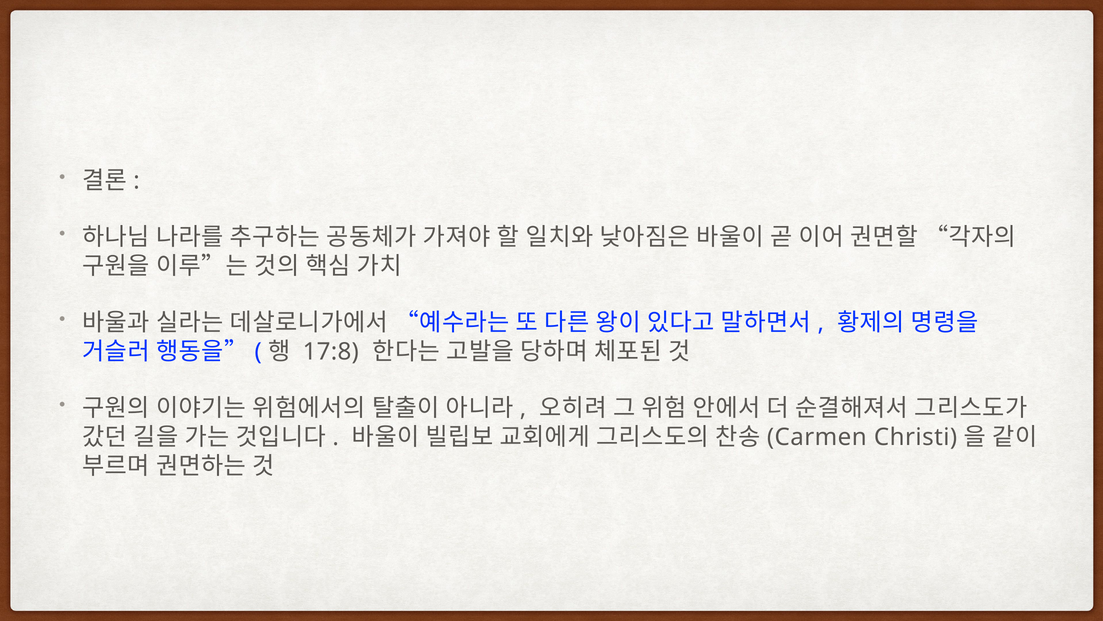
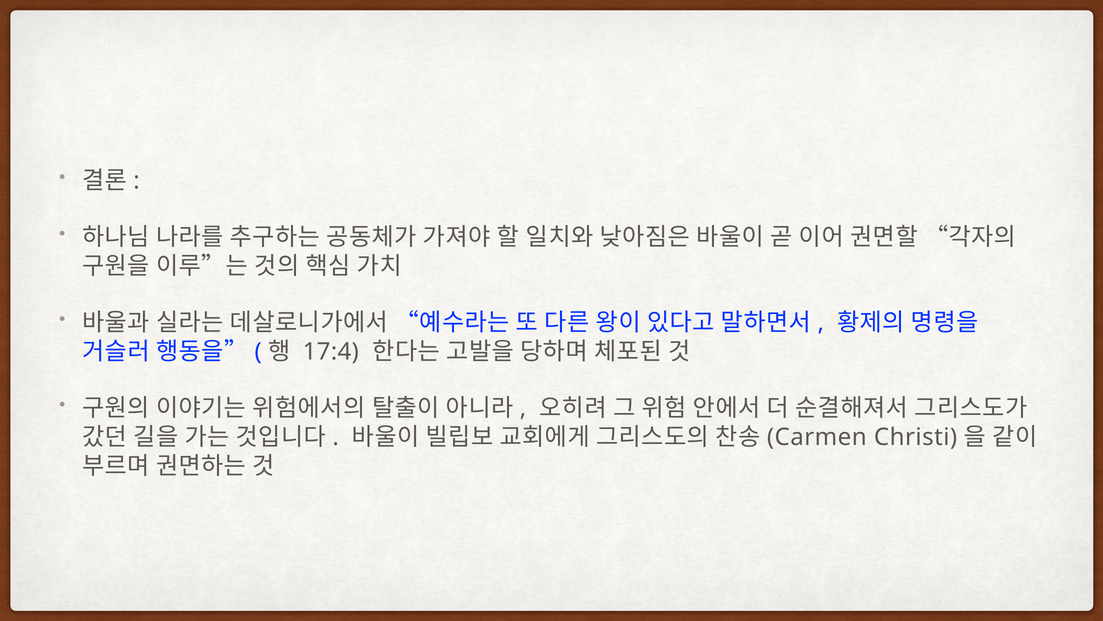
17:8: 17:8 -> 17:4
